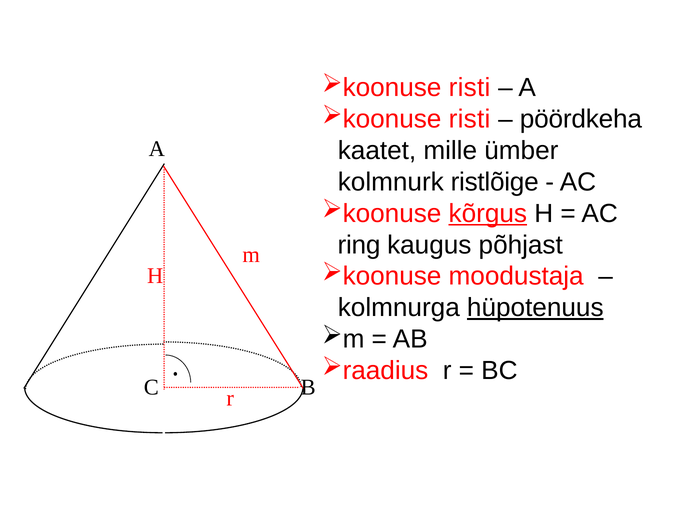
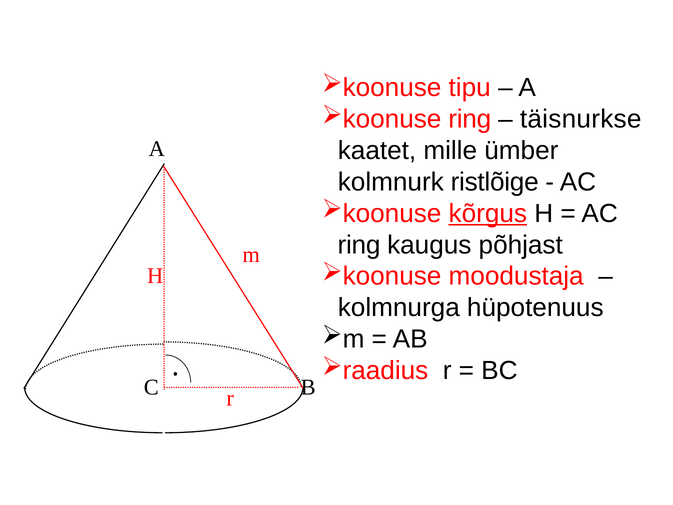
risti at (470, 88): risti -> tipu
risti at (470, 119): risti -> ring
pöördkeha: pöördkeha -> täisnurkse
hüpotenuus underline: present -> none
